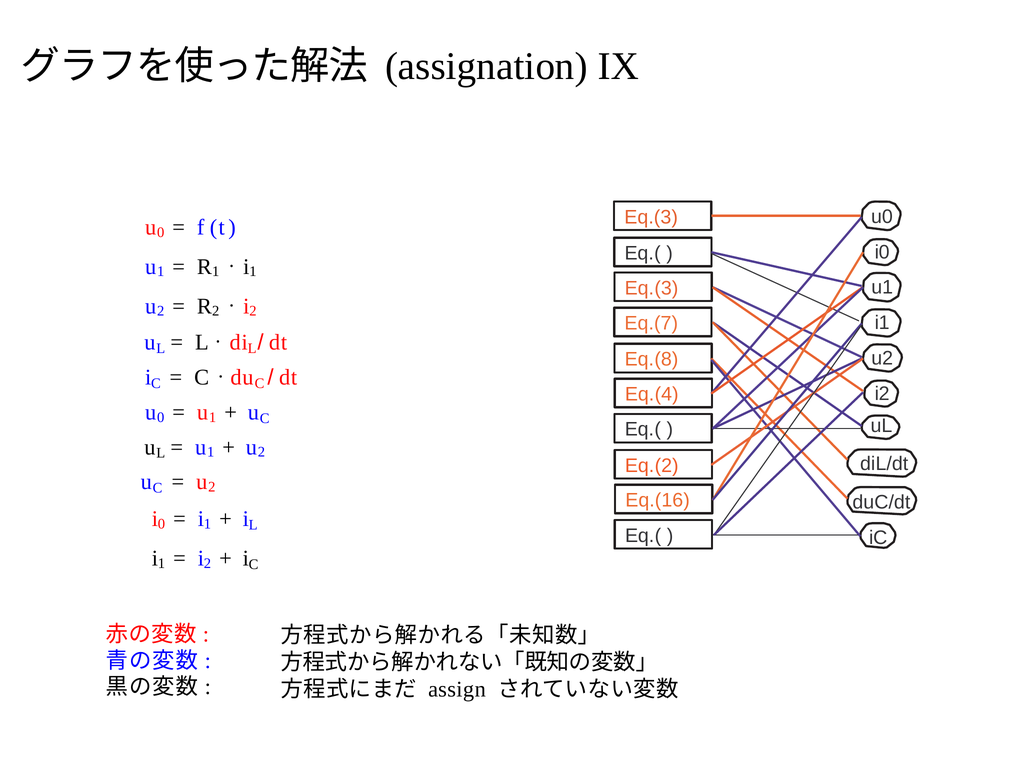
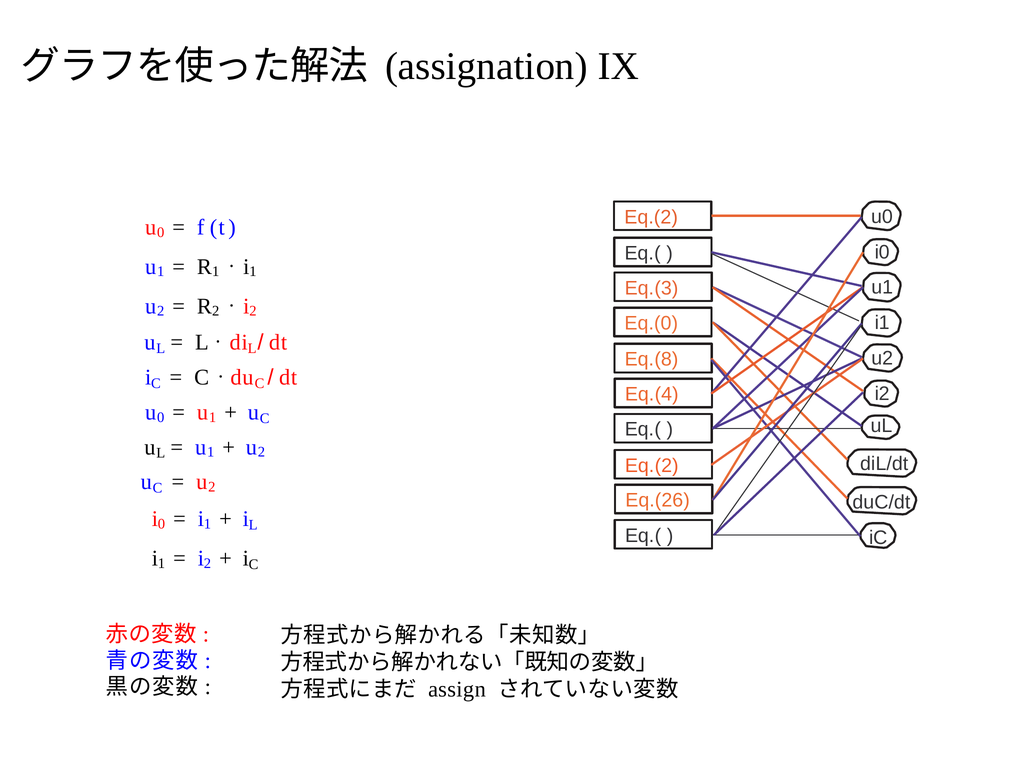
Eq.(3 at (651, 217): Eq.(3 -> Eq.(2
Eq.(7: Eq.(7 -> Eq.(0
Eq.(16: Eq.(16 -> Eq.(26
